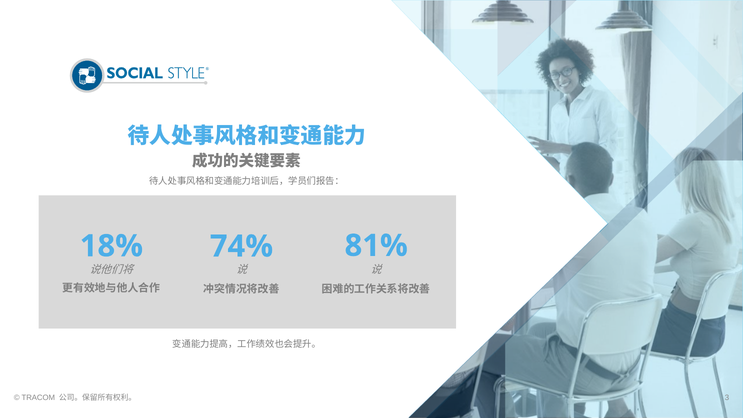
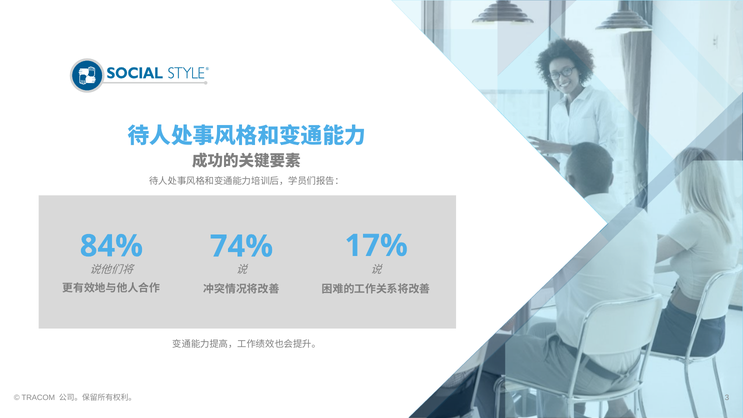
18%: 18% -> 84%
81%: 81% -> 17%
